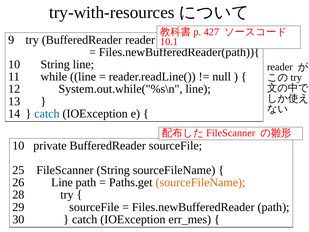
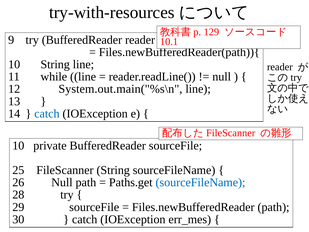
427: 427 -> 129
System.out.while("%s\n: System.out.while("%s\n -> System.out.main("%s\n
26 Line: Line -> Null
sourceFileName at (200, 182) colour: orange -> blue
